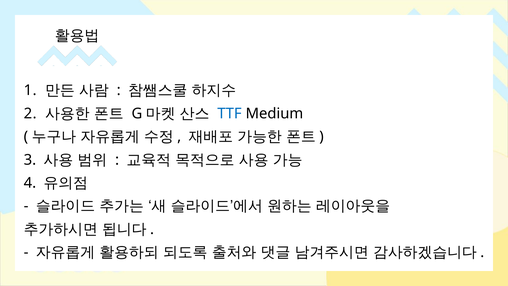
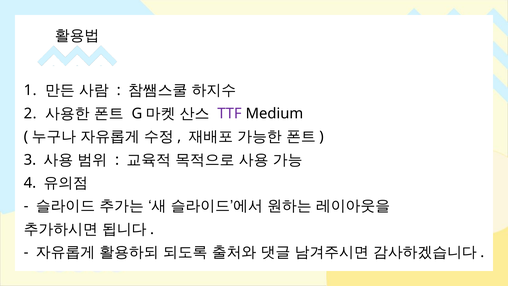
TTF colour: blue -> purple
